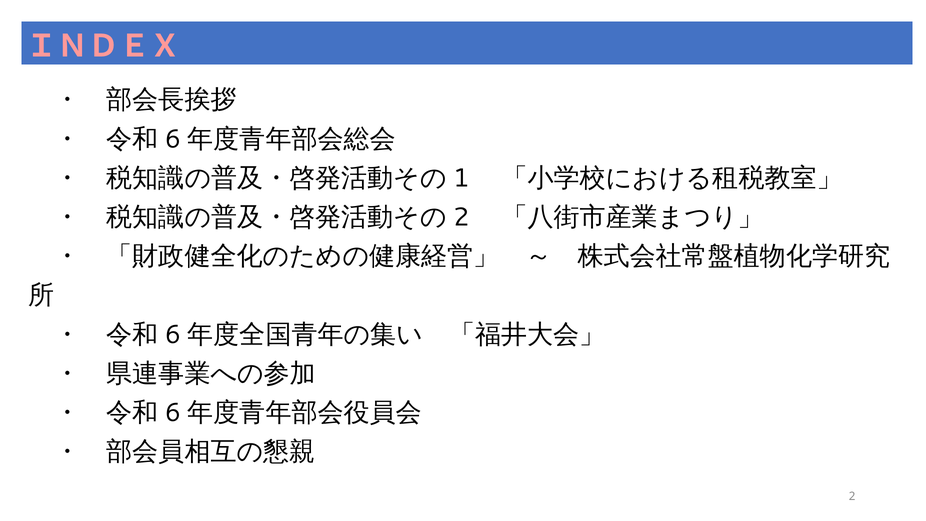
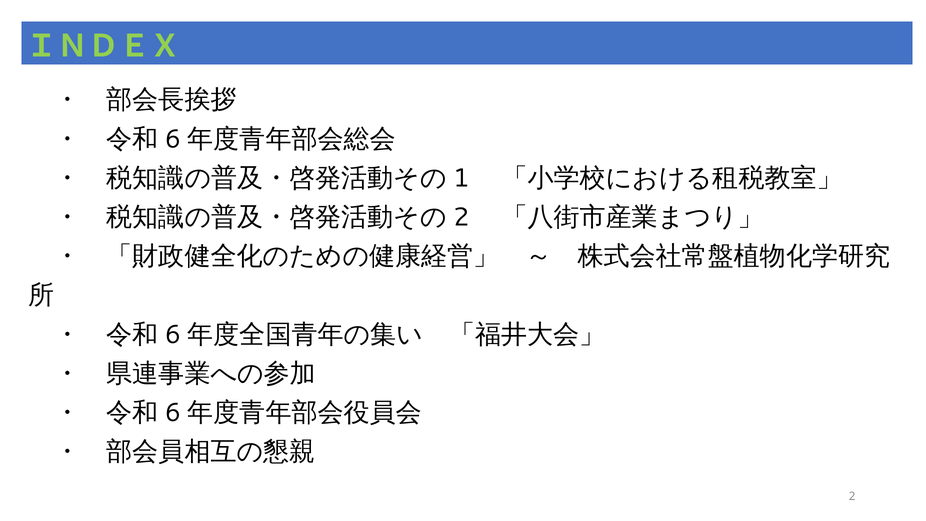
ＩＮＤＥＸ colour: pink -> light green
